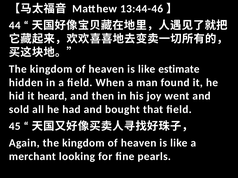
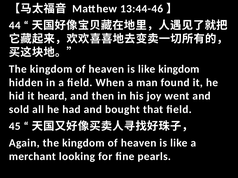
like estimate: estimate -> kingdom
